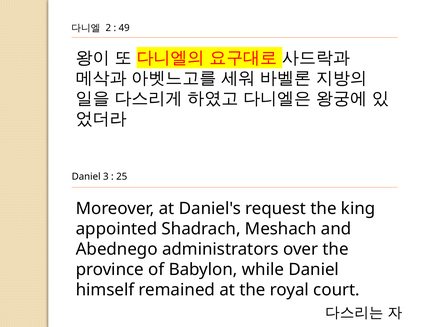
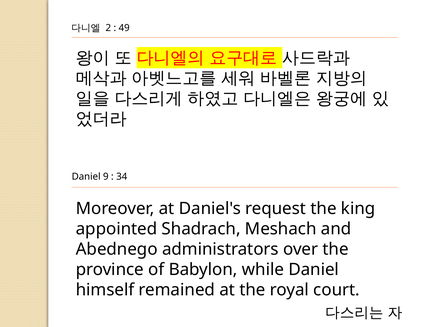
3: 3 -> 9
25: 25 -> 34
